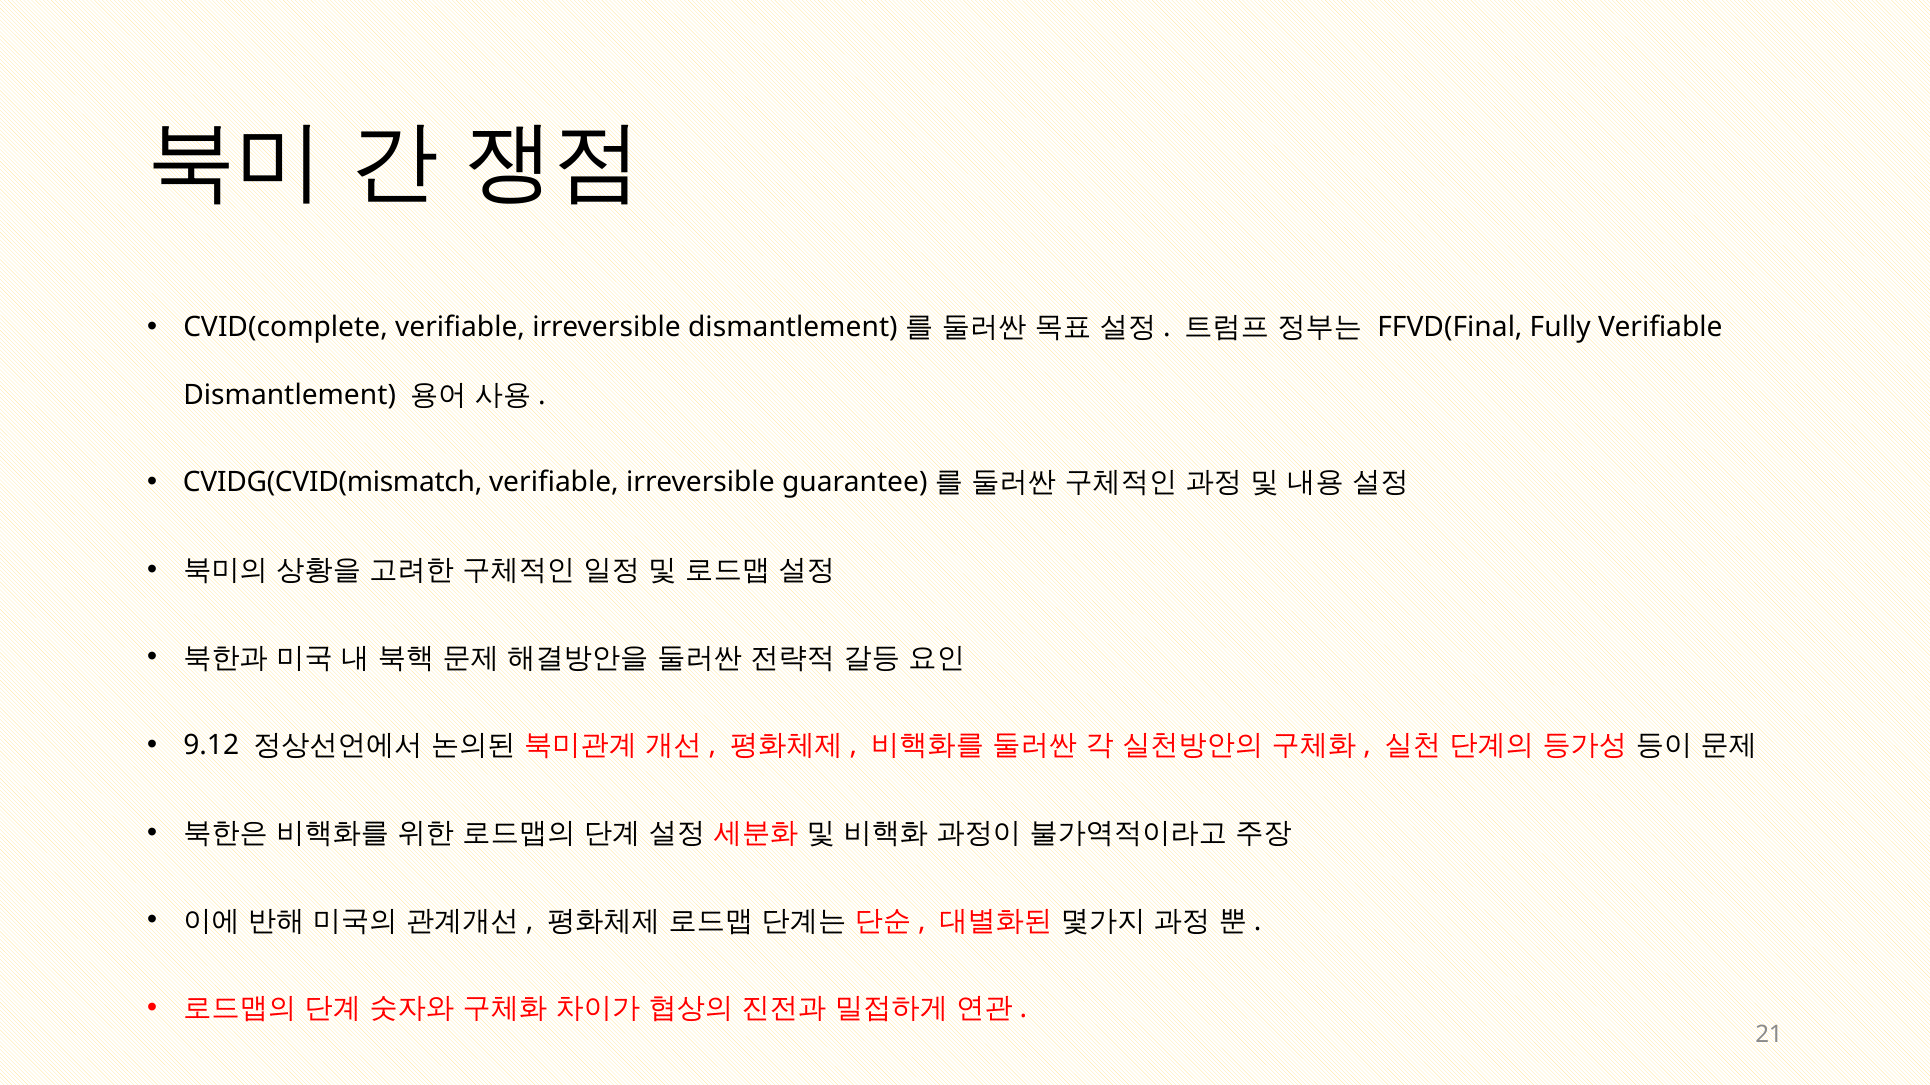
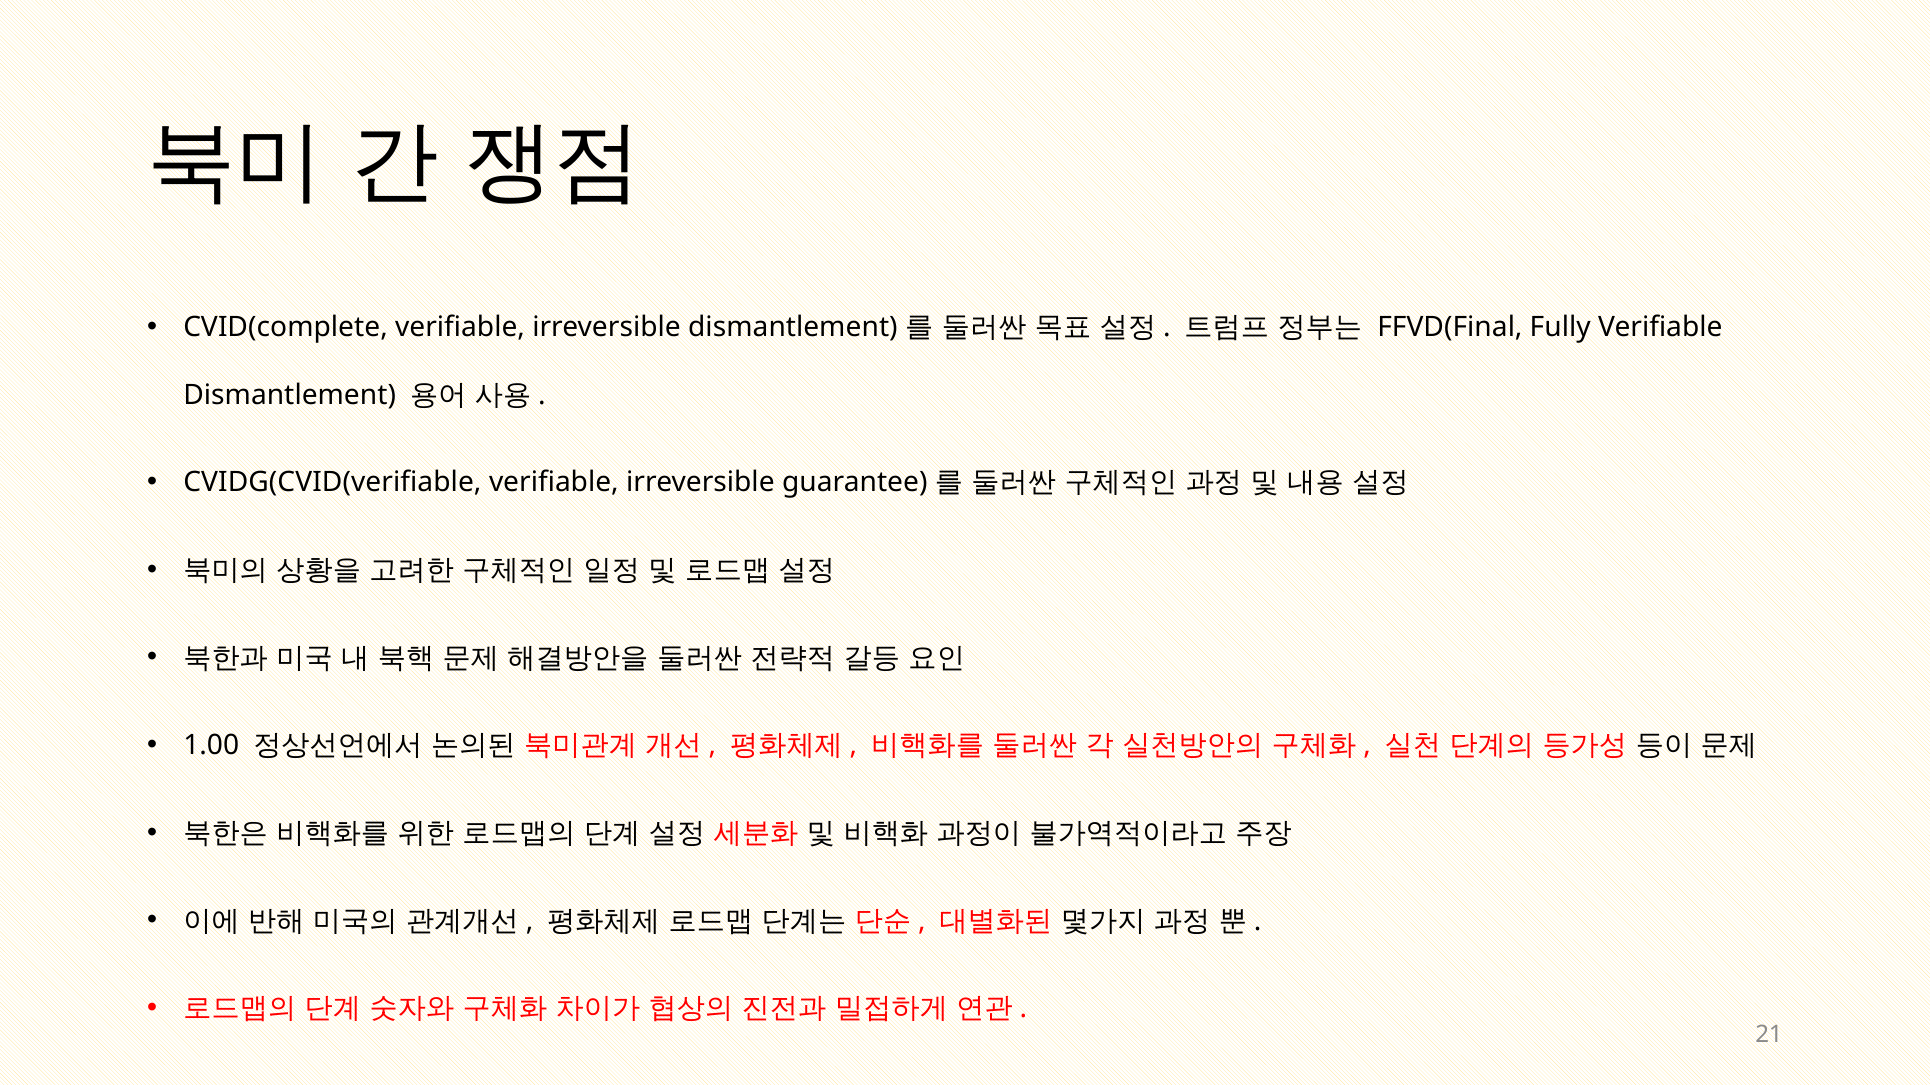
CVIDG(CVID(mismatch: CVIDG(CVID(mismatch -> CVIDG(CVID(verifiable
9.12: 9.12 -> 1.00
